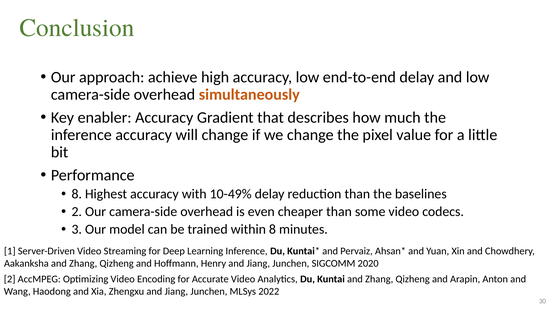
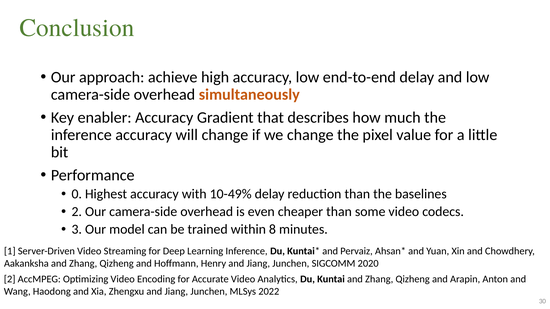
8 at (77, 194): 8 -> 0
